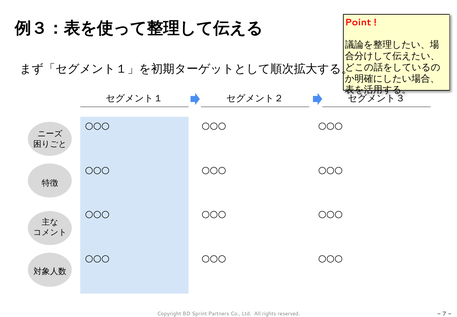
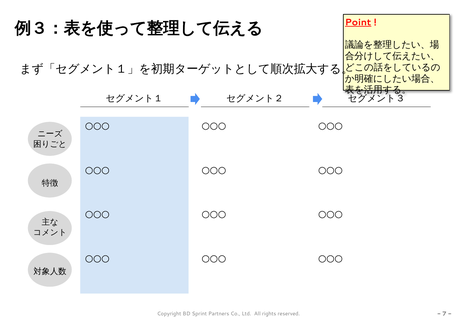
Point underline: none -> present
